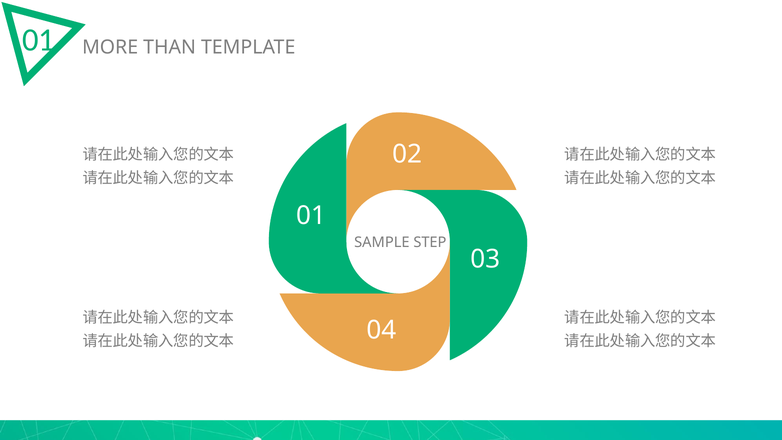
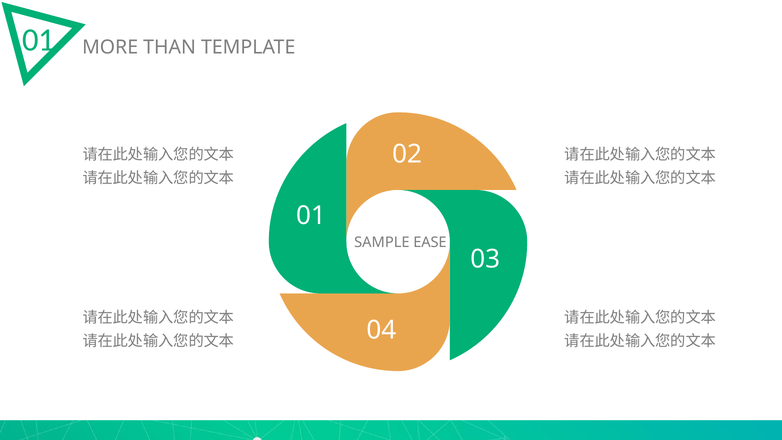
STEP: STEP -> EASE
